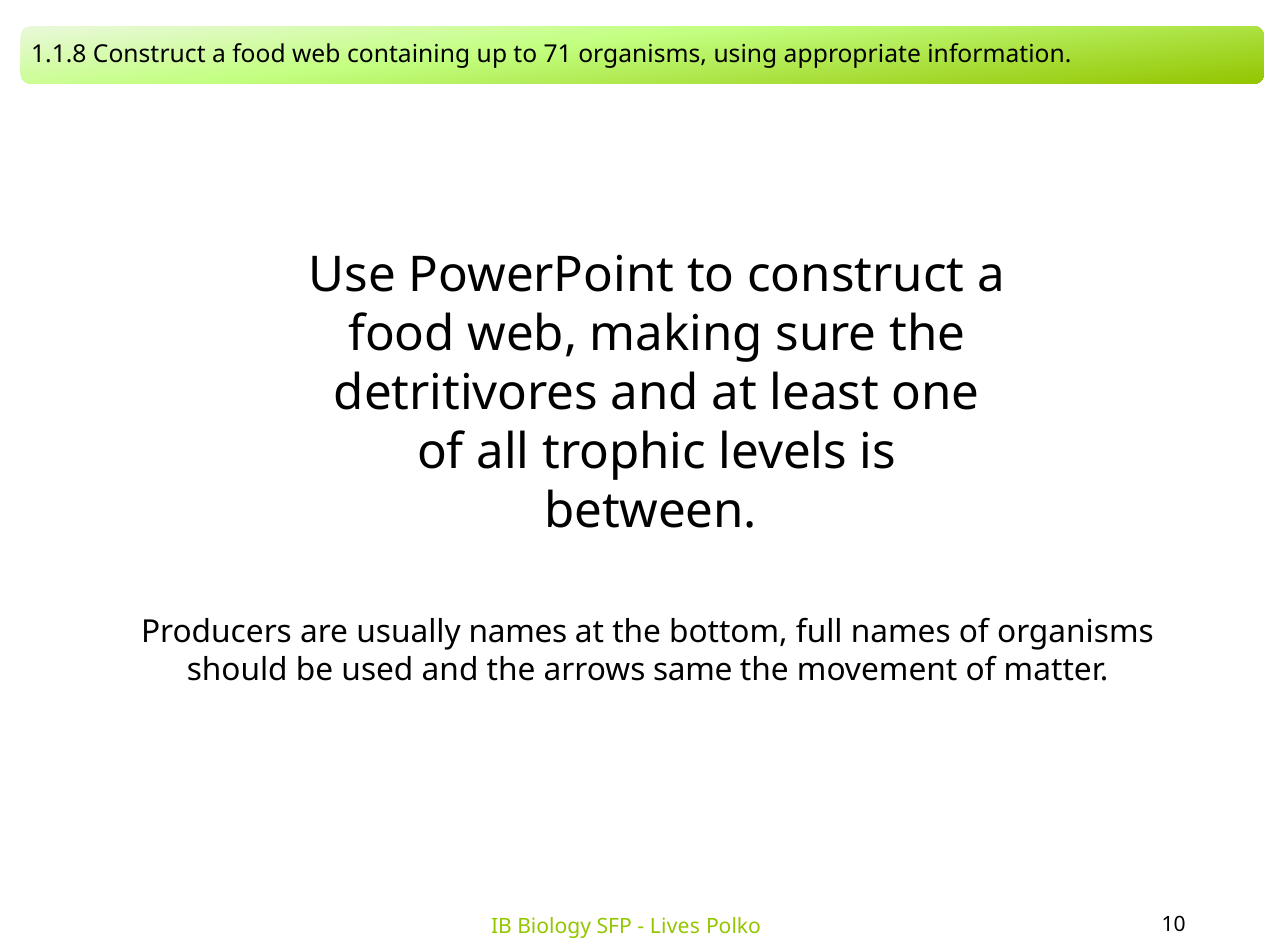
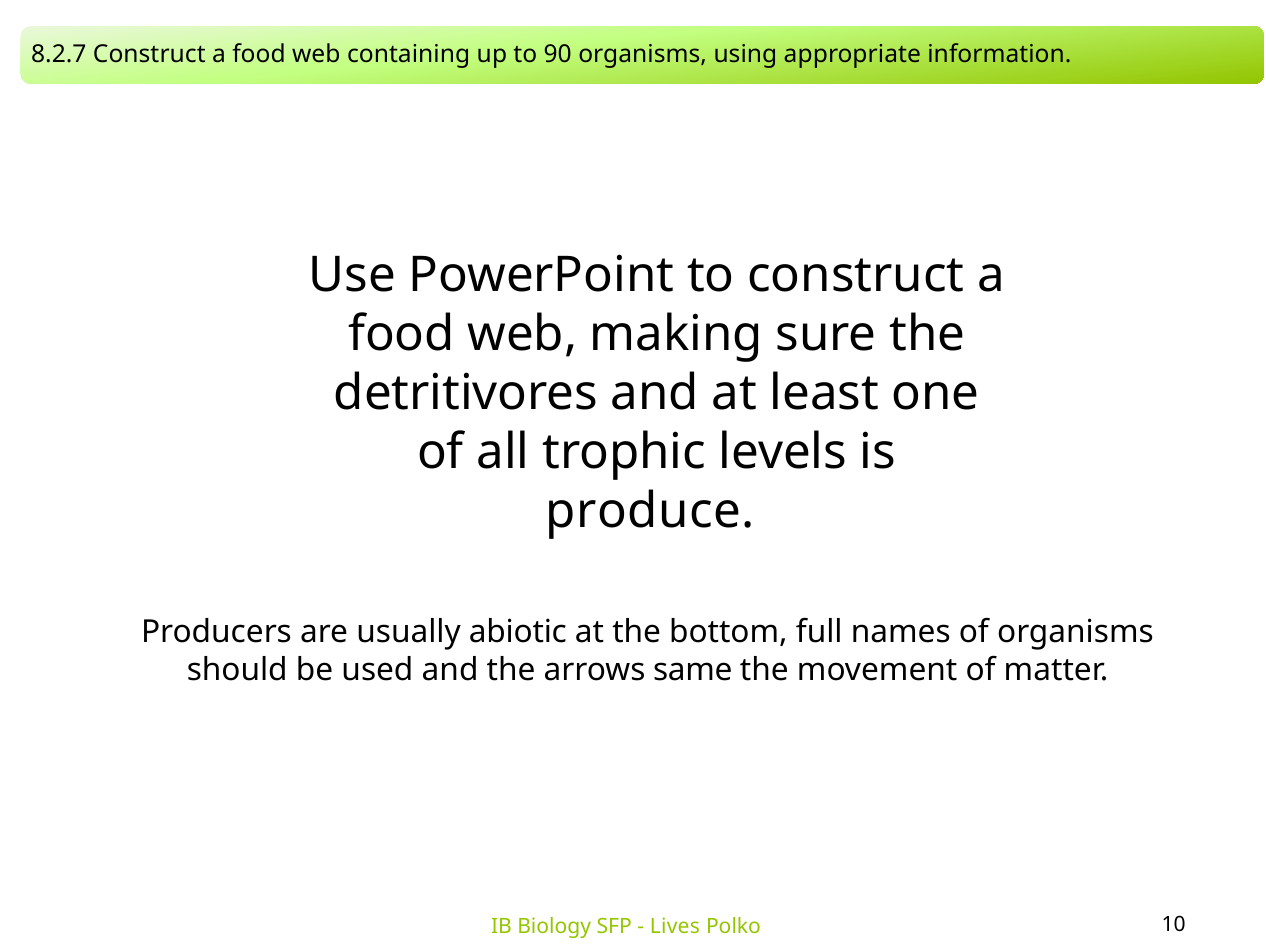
1.1.8: 1.1.8 -> 8.2.7
71: 71 -> 90
between: between -> produce
usually names: names -> abiotic
